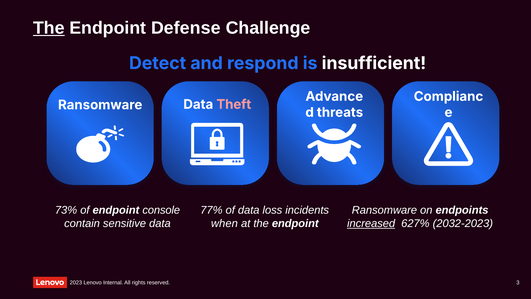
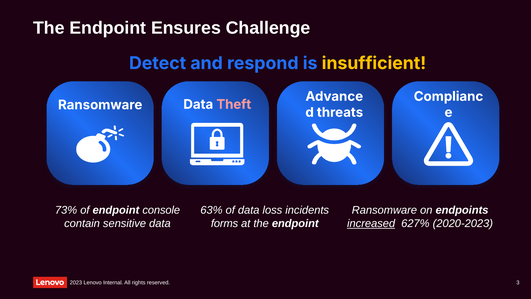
The at (49, 28) underline: present -> none
Defense: Defense -> Ensures
insufficient colour: white -> yellow
77%: 77% -> 63%
when: when -> forms
2032-2023: 2032-2023 -> 2020-2023
